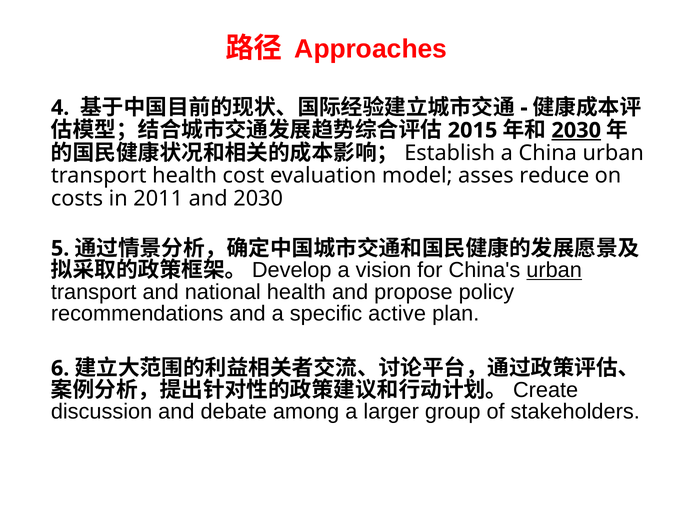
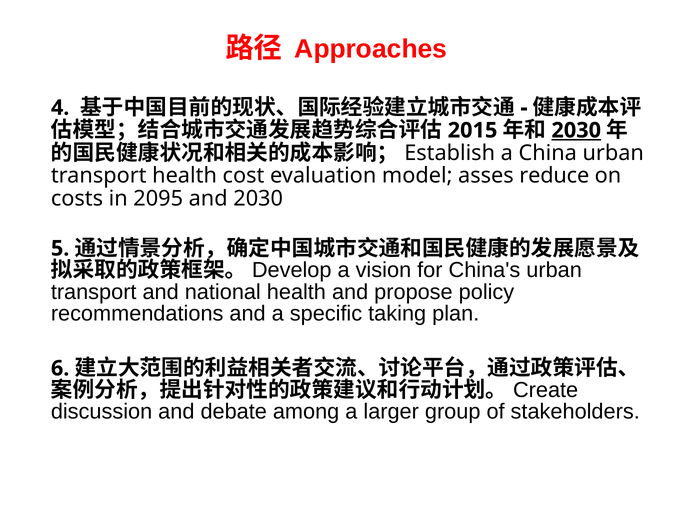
2011: 2011 -> 2095
urban at (554, 270) underline: present -> none
active: active -> taking
